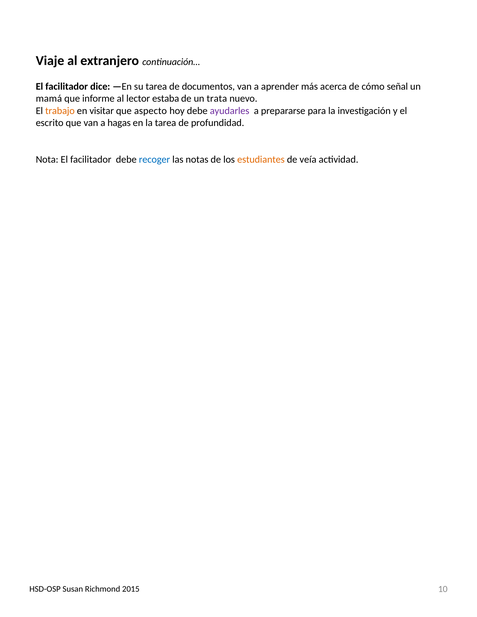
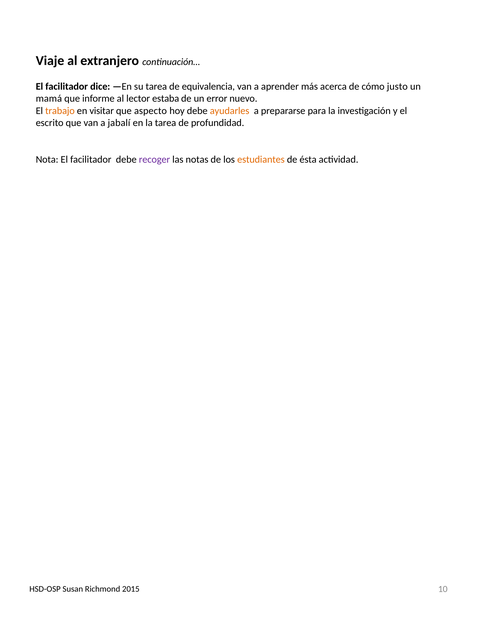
documentos: documentos -> equivalencia
señal: señal -> justo
trata: trata -> error
ayudarles colour: purple -> orange
hagas: hagas -> jabalí
recoger colour: blue -> purple
veía: veía -> ésta
